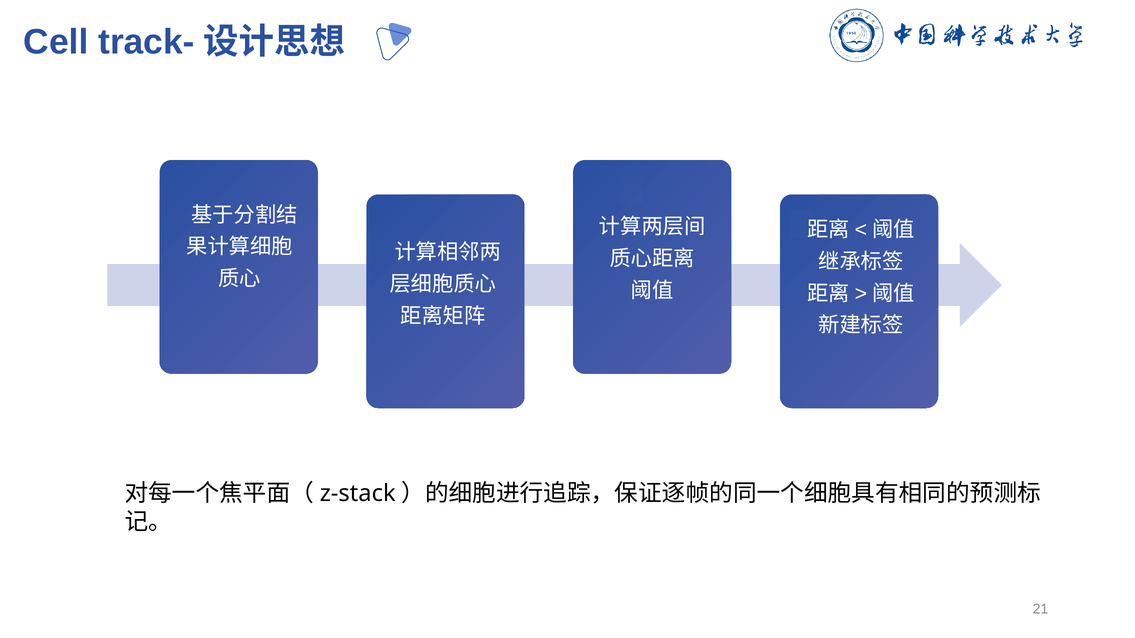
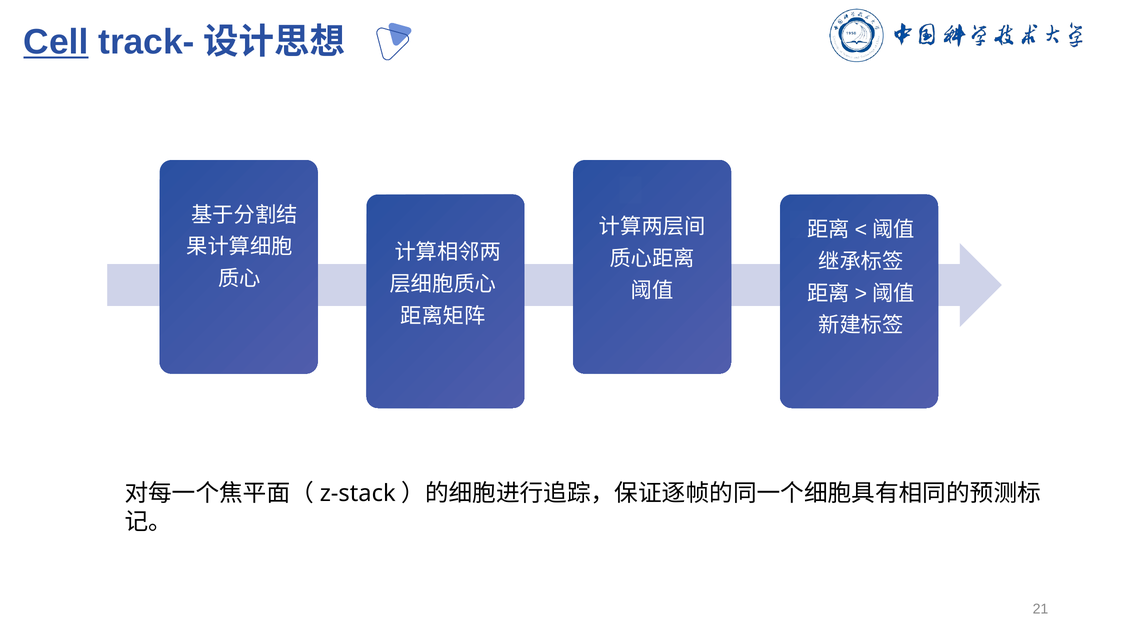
Cell underline: none -> present
